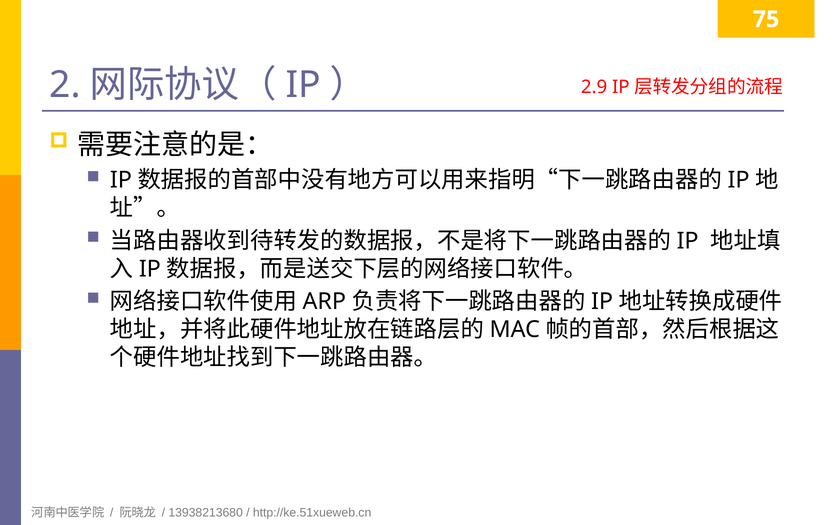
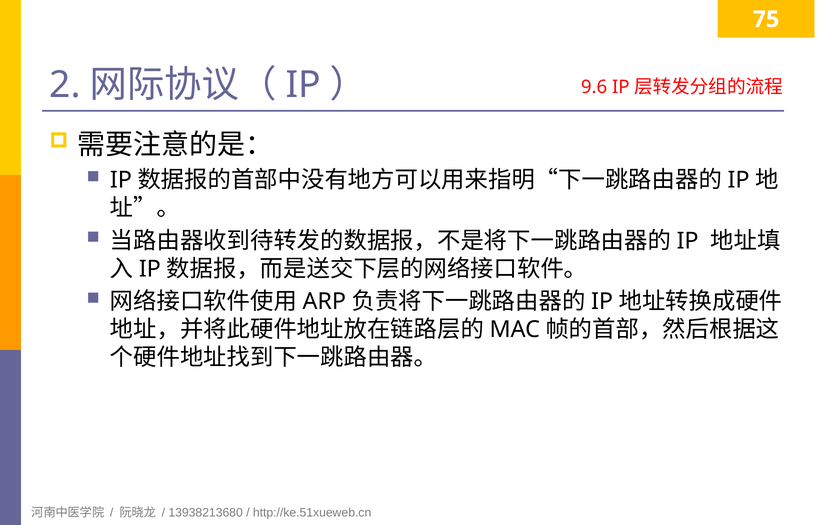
2.9: 2.9 -> 9.6
